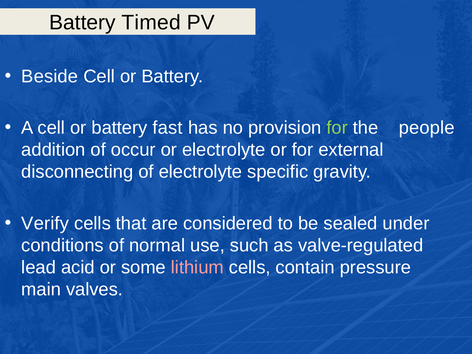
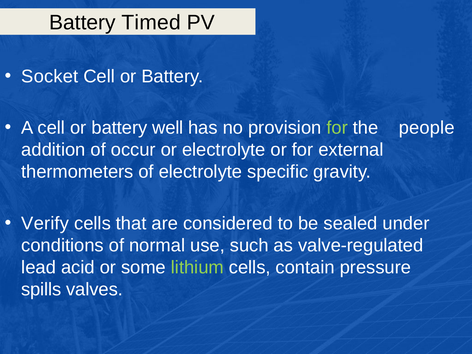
Beside: Beside -> Socket
fast: fast -> well
disconnecting: disconnecting -> thermometers
lithium colour: pink -> light green
main: main -> spills
